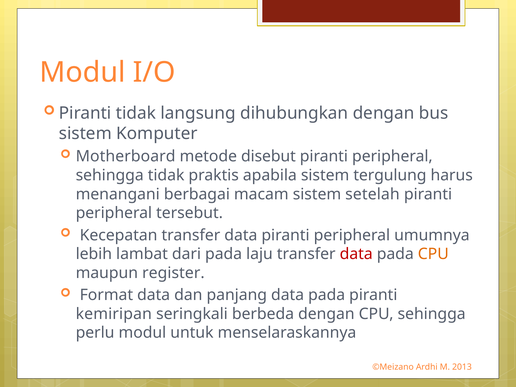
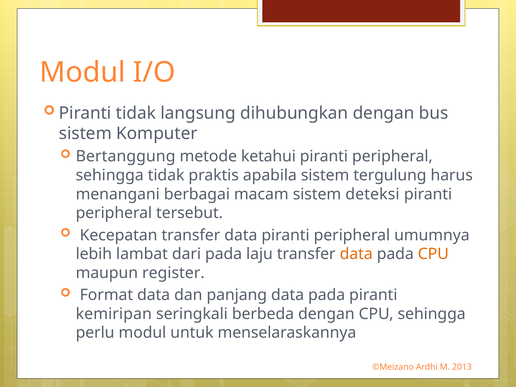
Motherboard: Motherboard -> Bertanggung
disebut: disebut -> ketahui
setelah: setelah -> deteksi
data at (356, 254) colour: red -> orange
